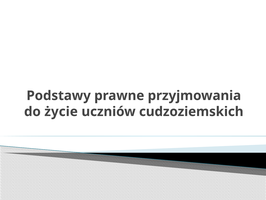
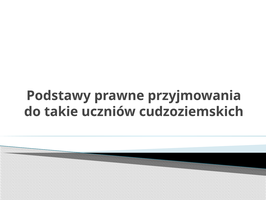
życie: życie -> takie
